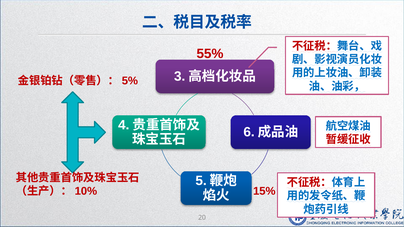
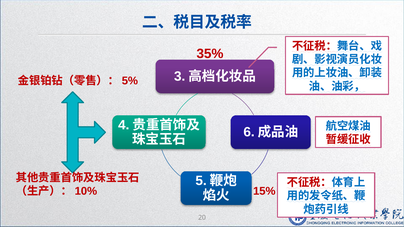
55%: 55% -> 35%
